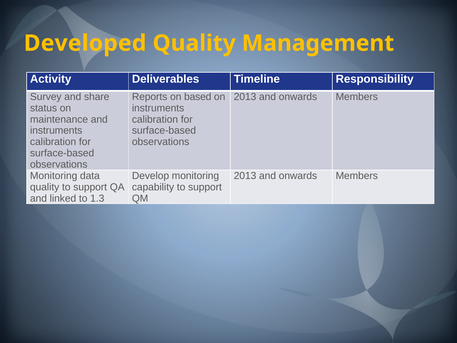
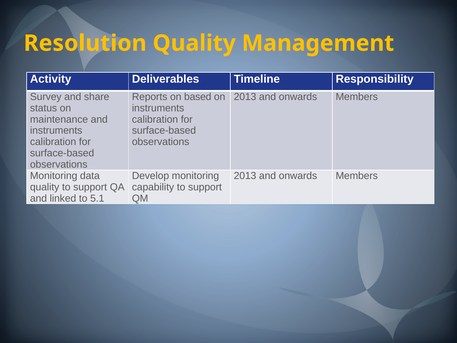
Developed: Developed -> Resolution
1.3: 1.3 -> 5.1
